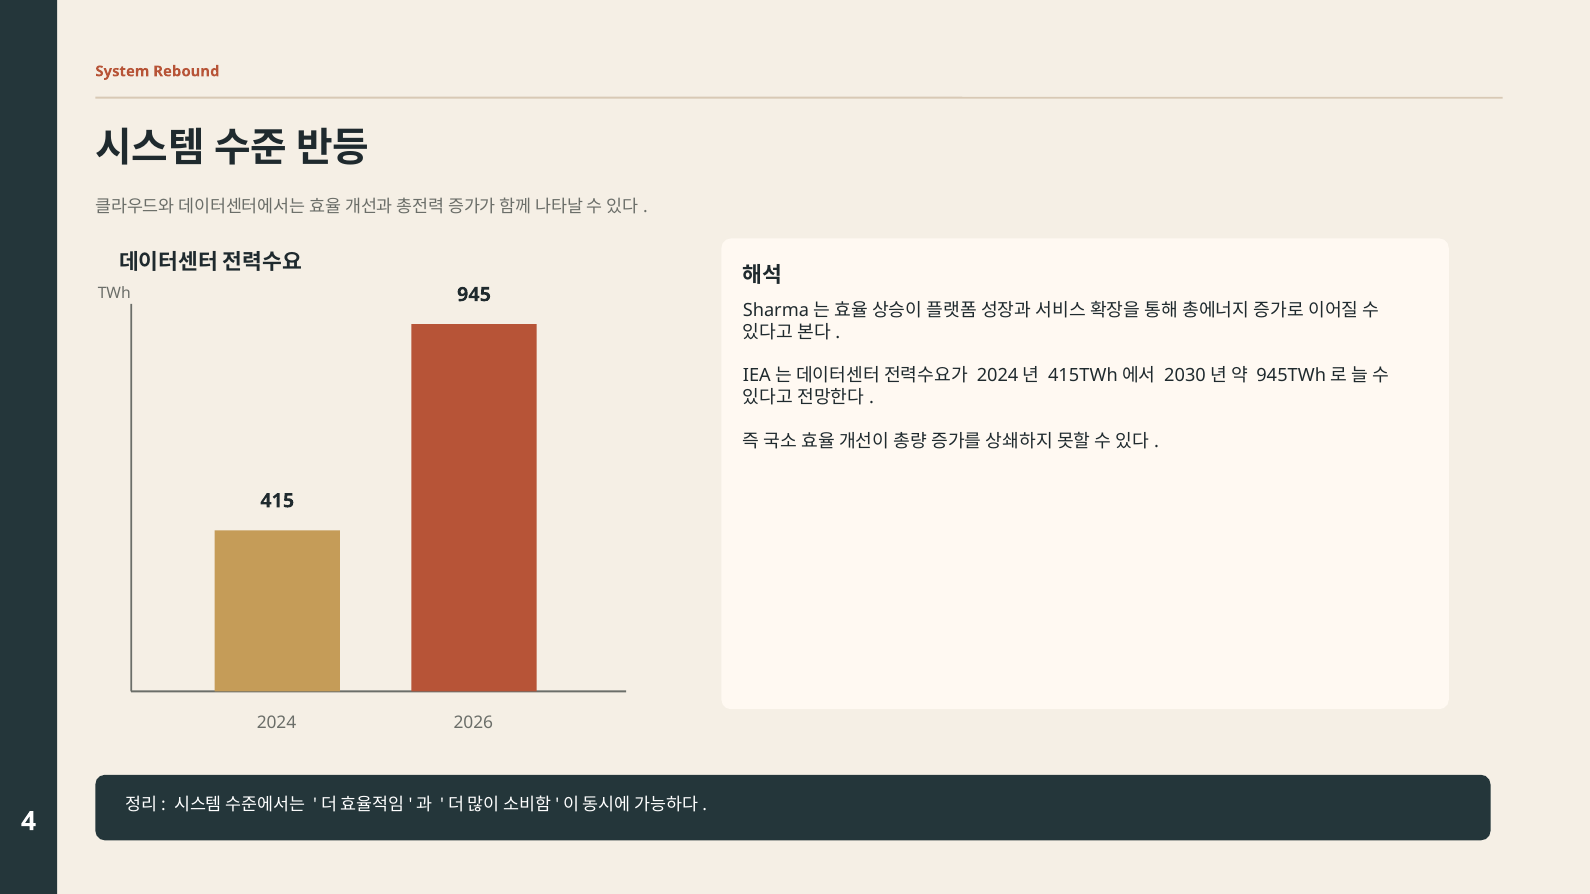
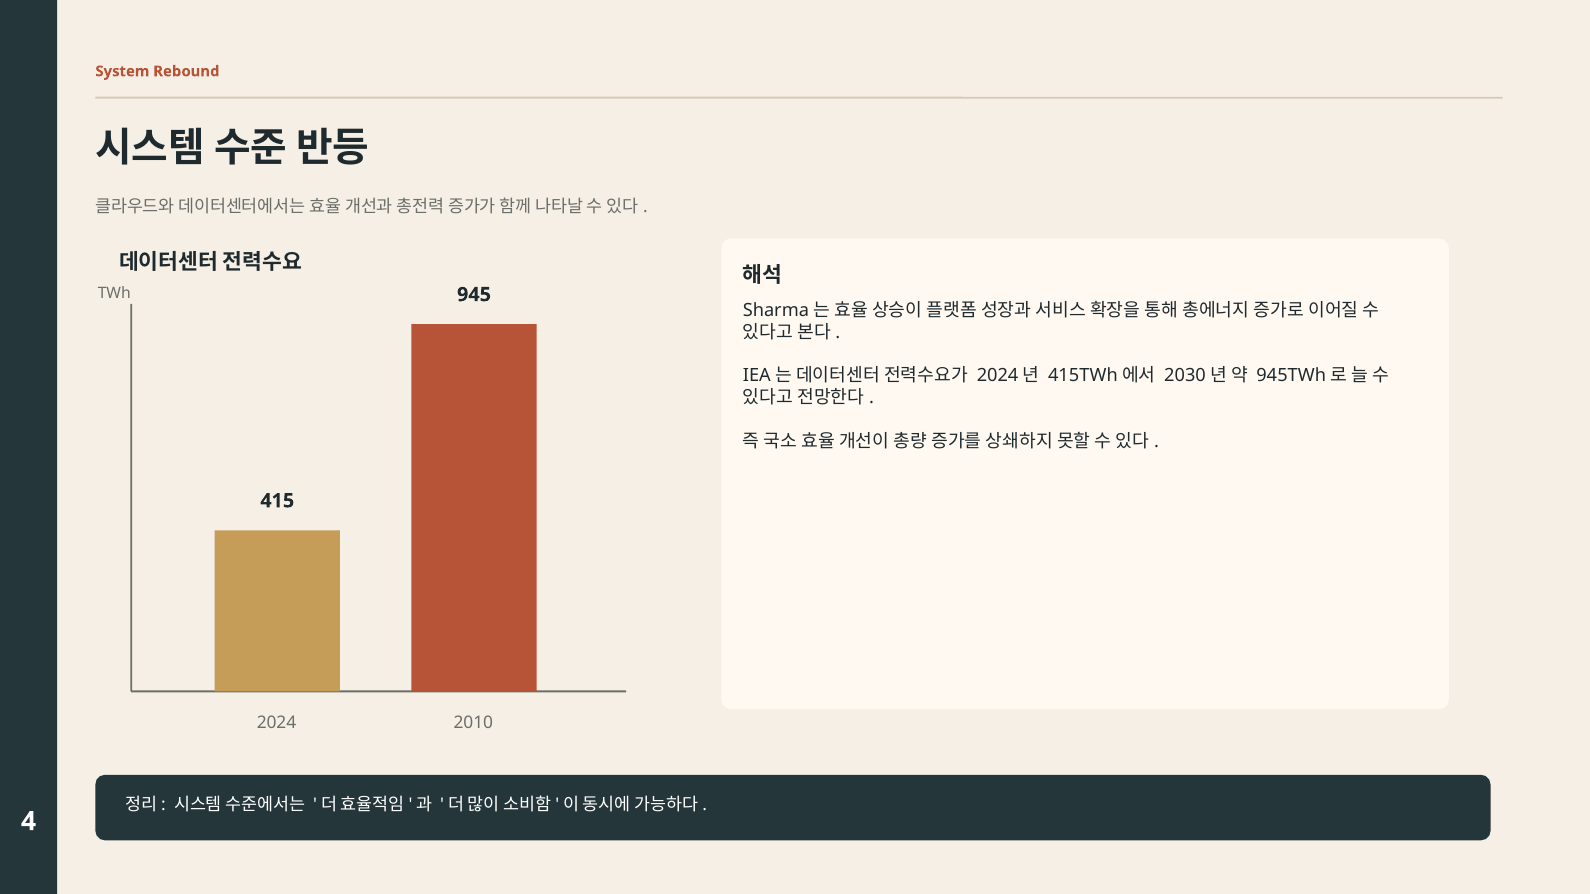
2026: 2026 -> 2010
